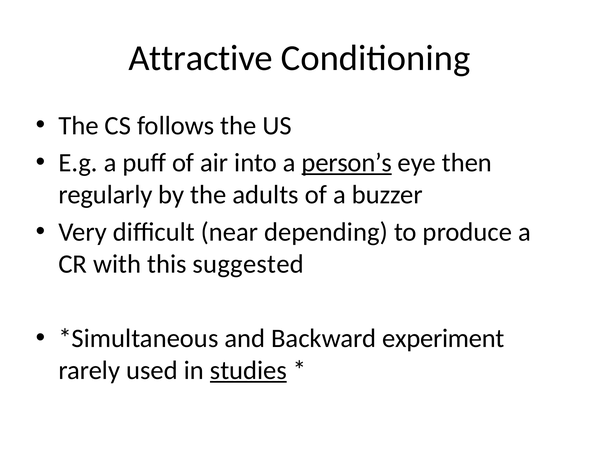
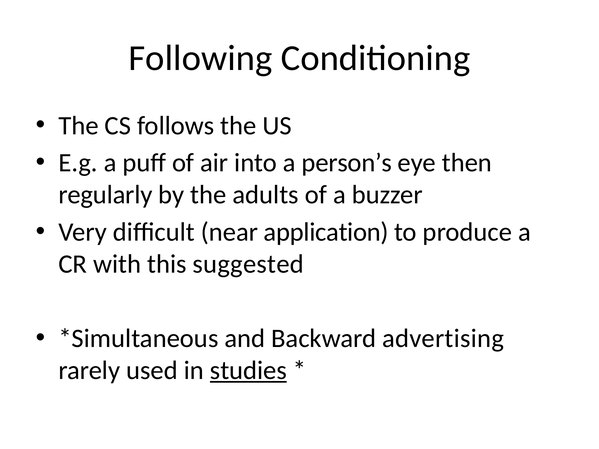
Attractive: Attractive -> Following
person’s underline: present -> none
depending: depending -> application
experiment: experiment -> advertising
